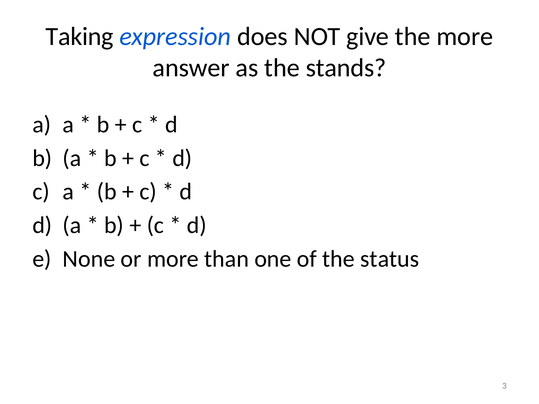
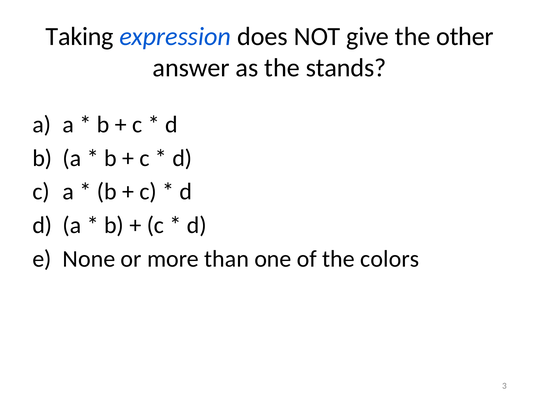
the more: more -> other
status: status -> colors
